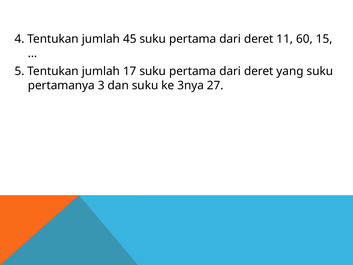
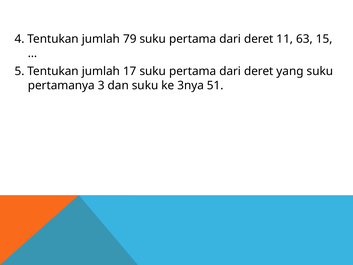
45: 45 -> 79
60: 60 -> 63
27: 27 -> 51
